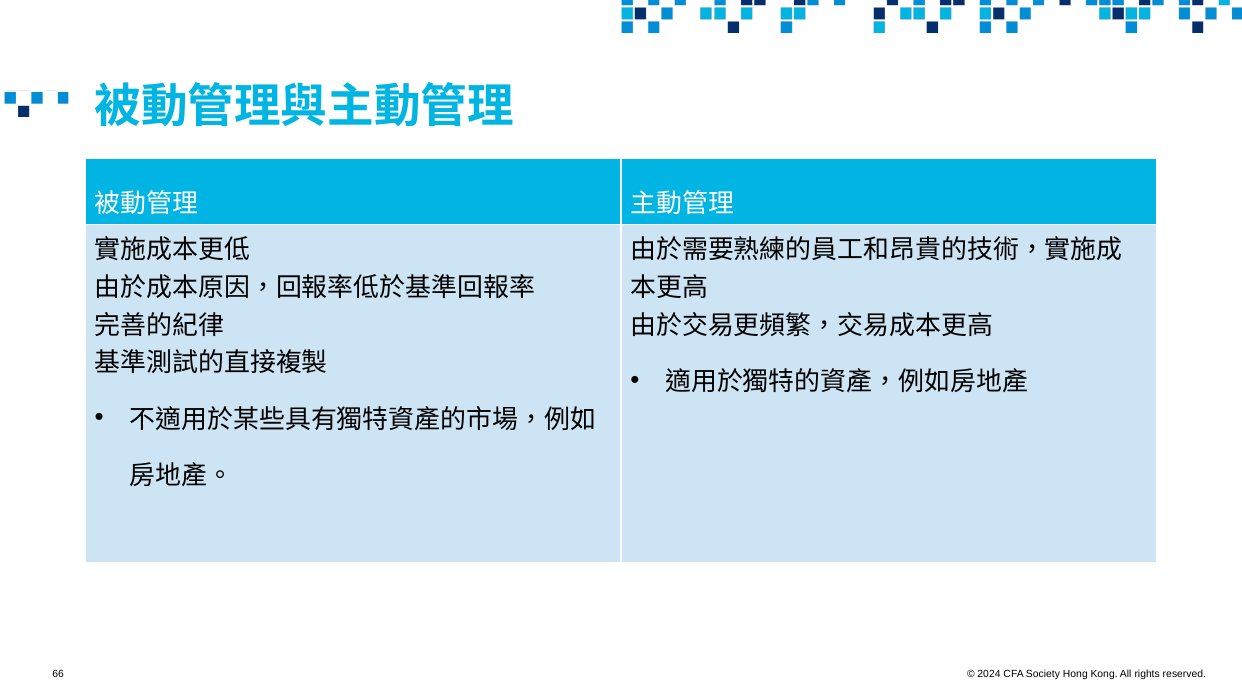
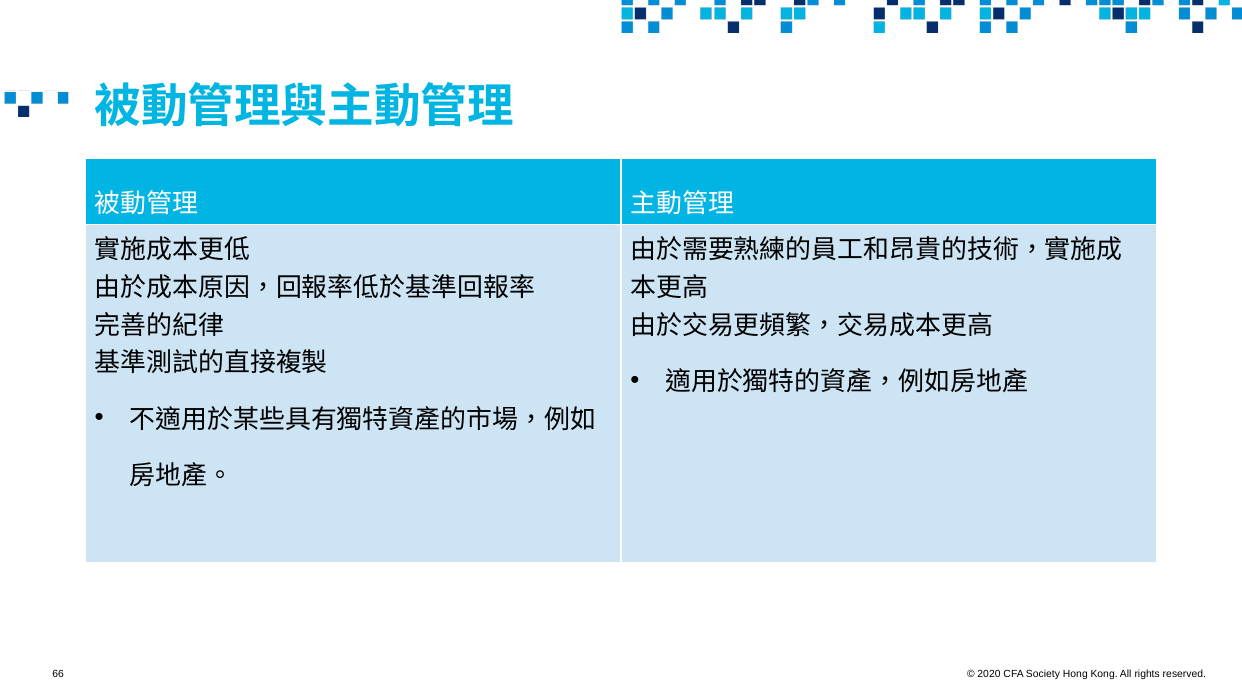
2024: 2024 -> 2020
